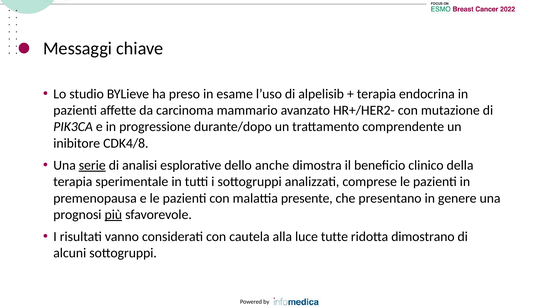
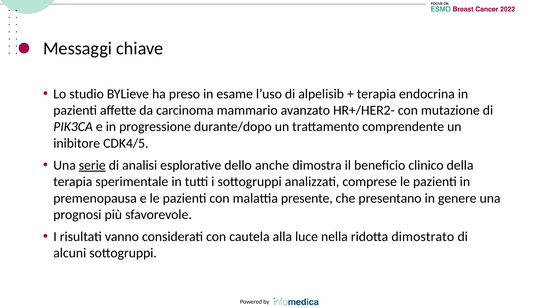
CDK4/8: CDK4/8 -> CDK4/5
più underline: present -> none
tutte: tutte -> nella
dimostrano: dimostrano -> dimostrato
